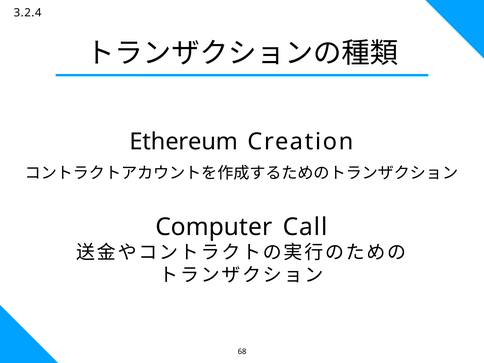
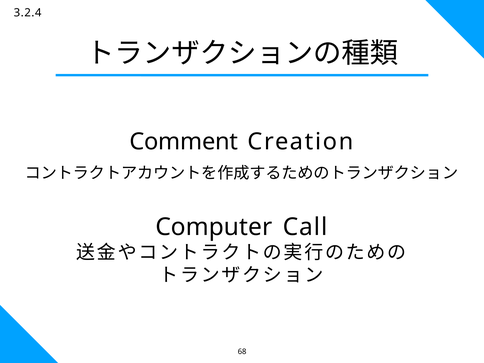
Ethereum: Ethereum -> Comment
